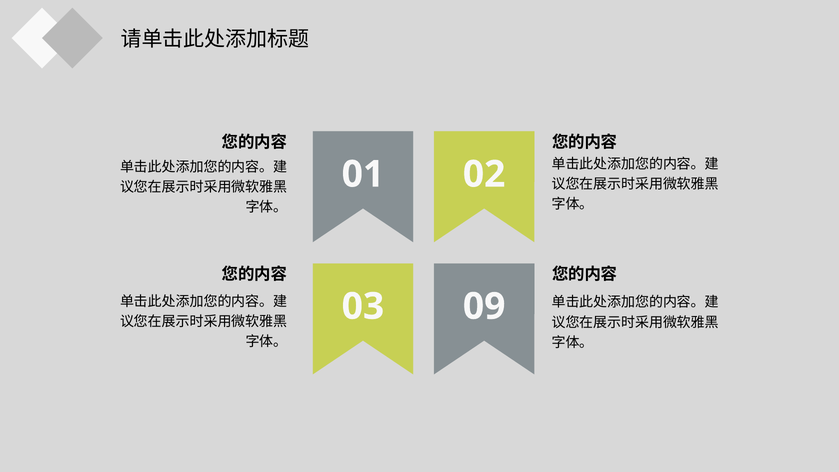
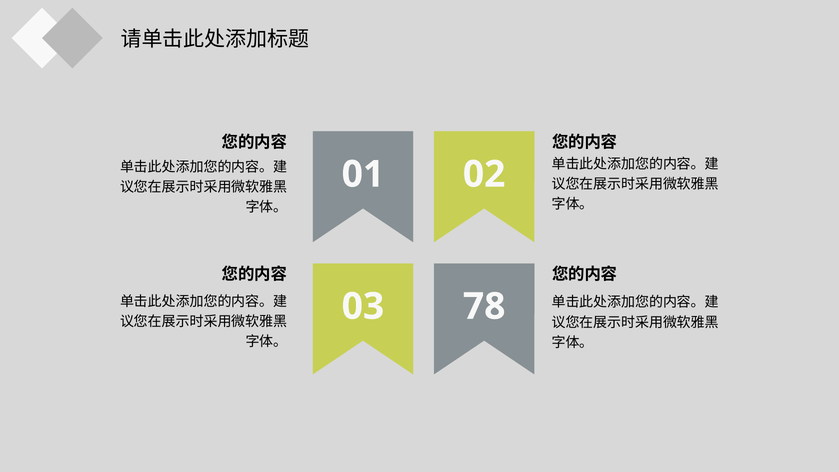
09: 09 -> 78
